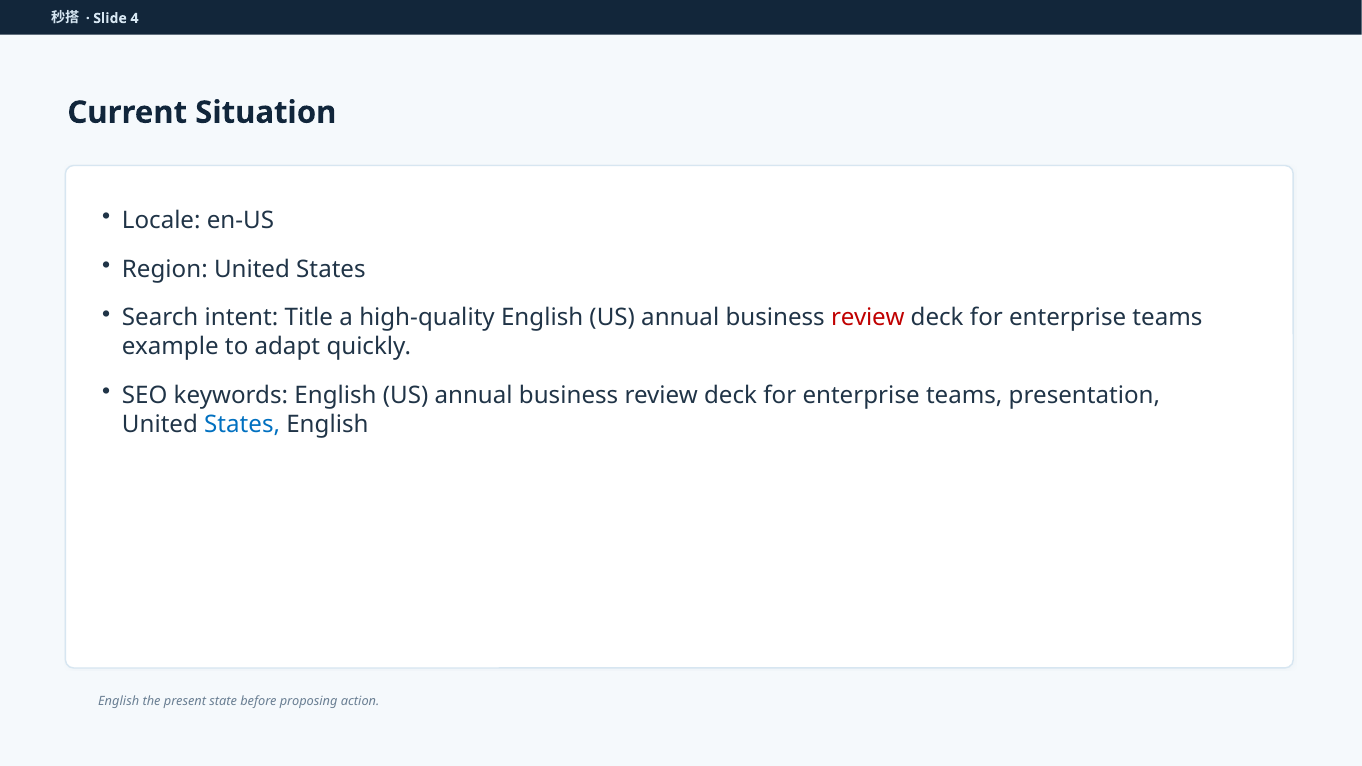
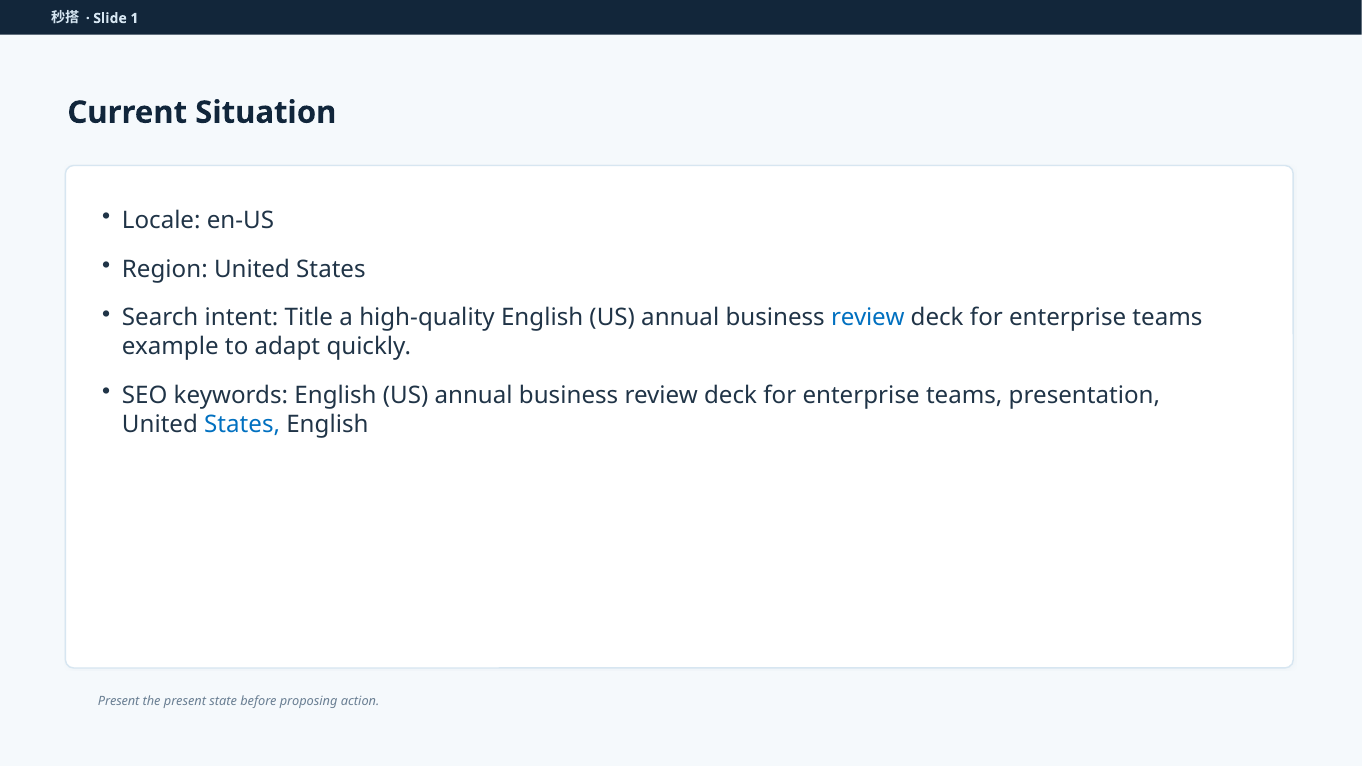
4: 4 -> 1
review at (868, 318) colour: red -> blue
English at (119, 702): English -> Present
